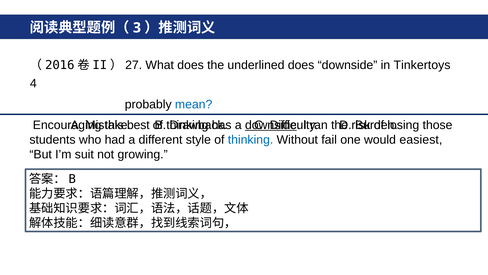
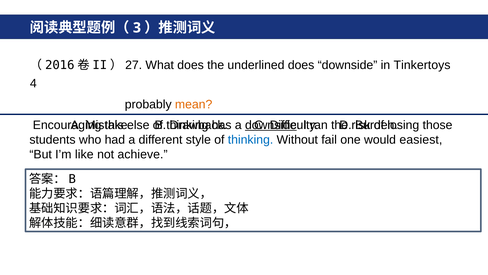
mean colour: blue -> orange
best: best -> else
suit: suit -> like
growing: growing -> achieve
